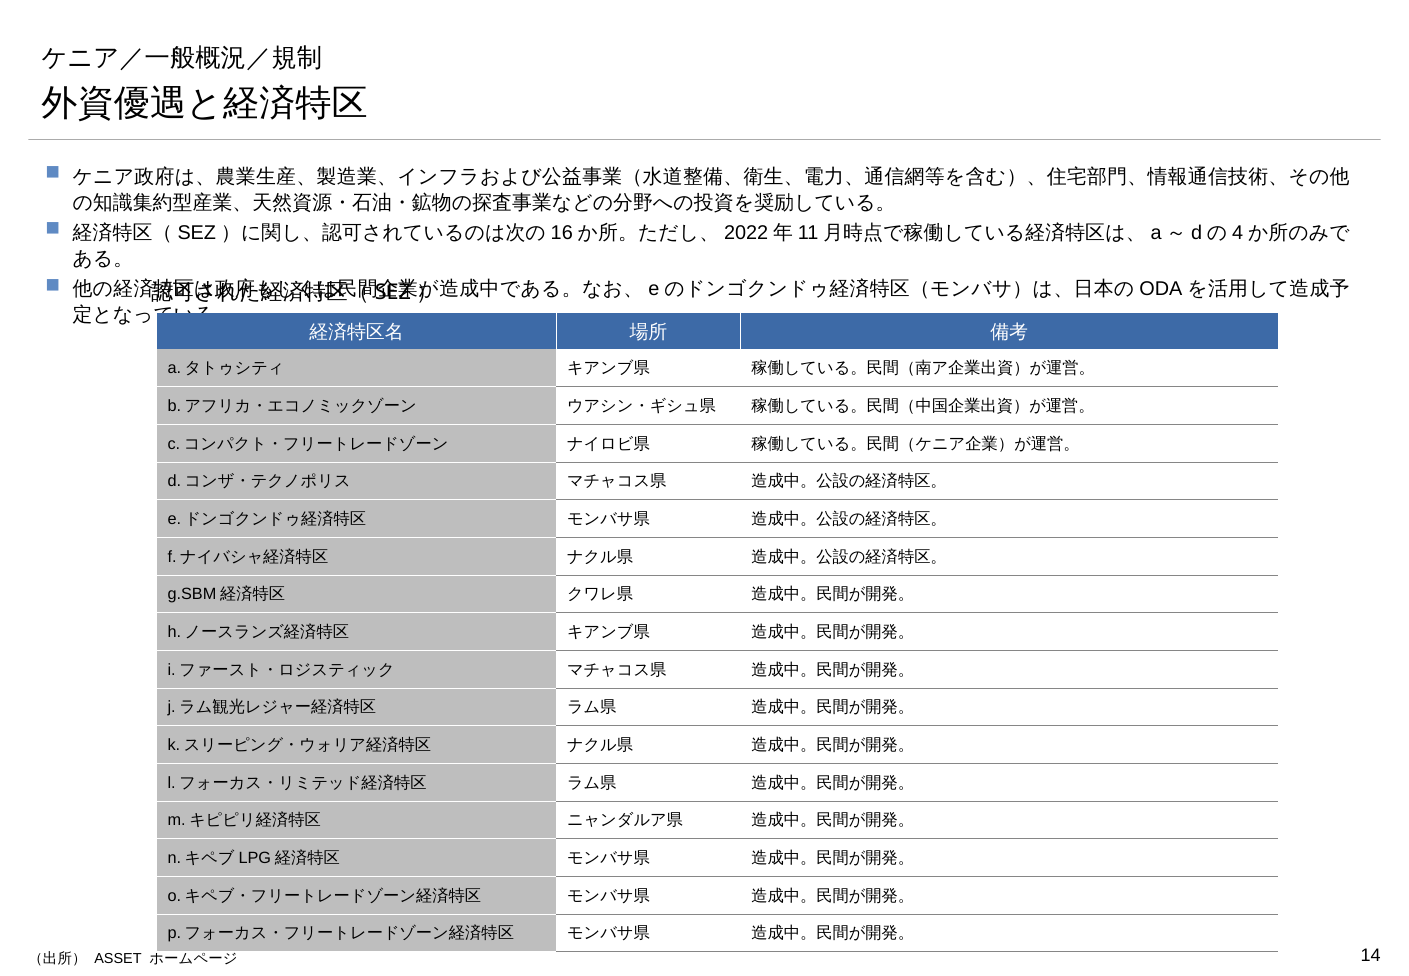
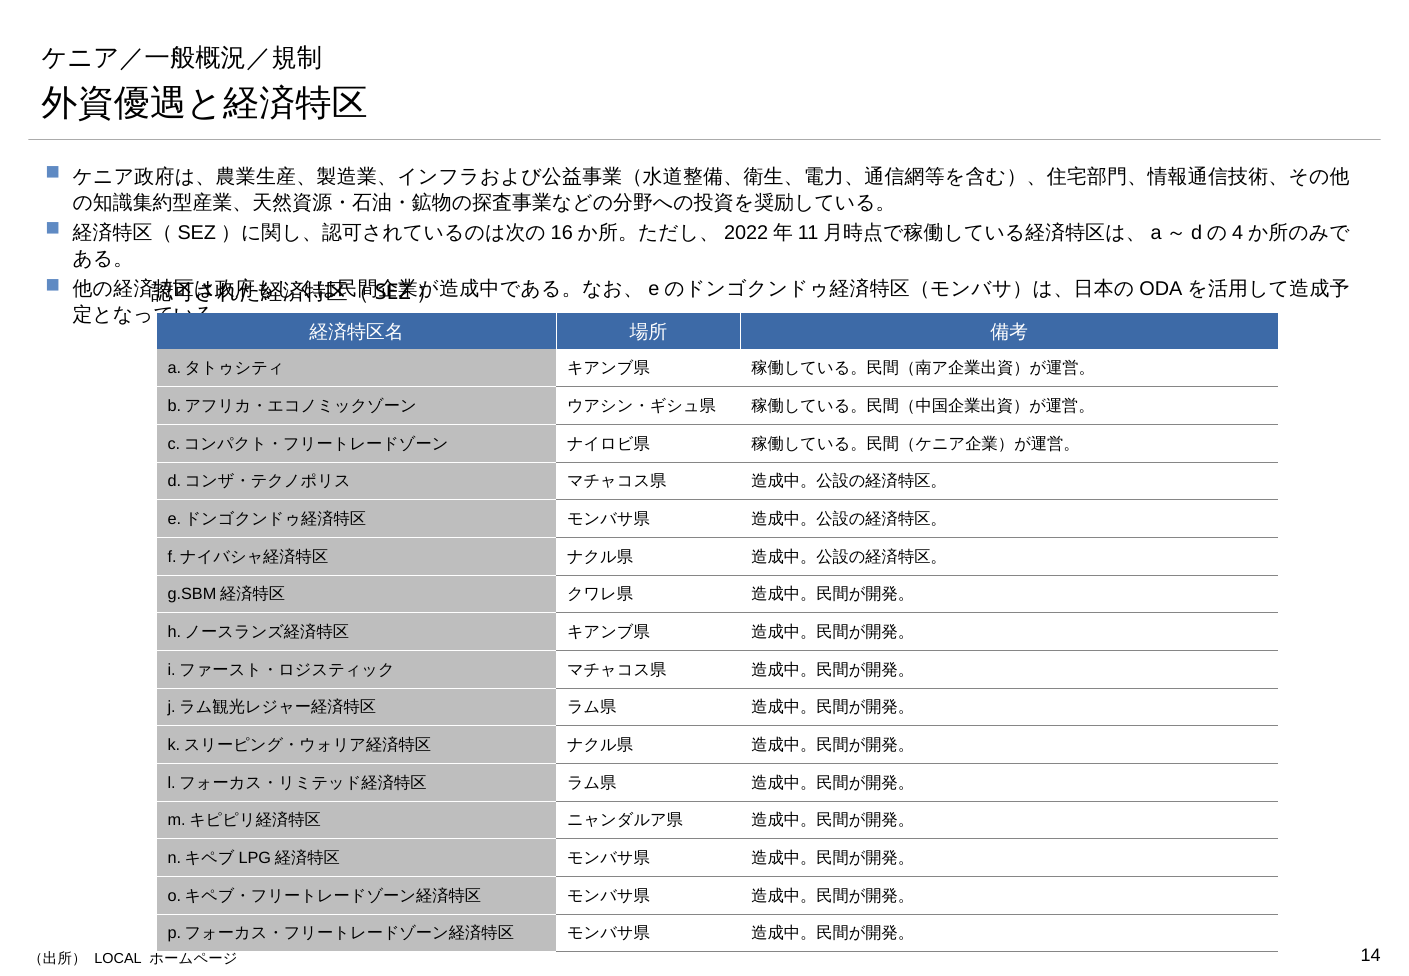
ASSET: ASSET -> LOCAL
